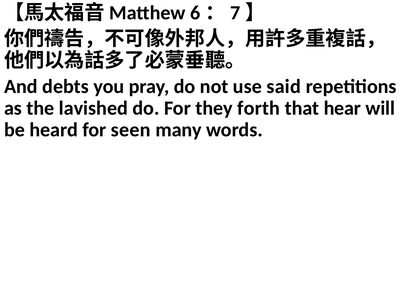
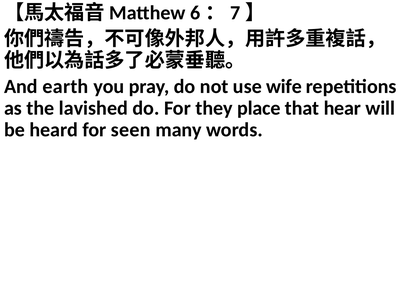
debts: debts -> earth
said: said -> wife
forth: forth -> place
